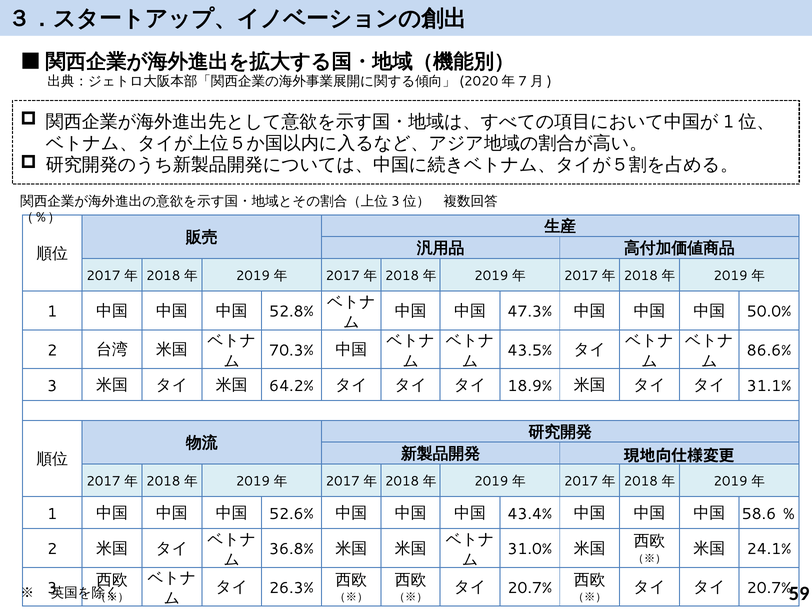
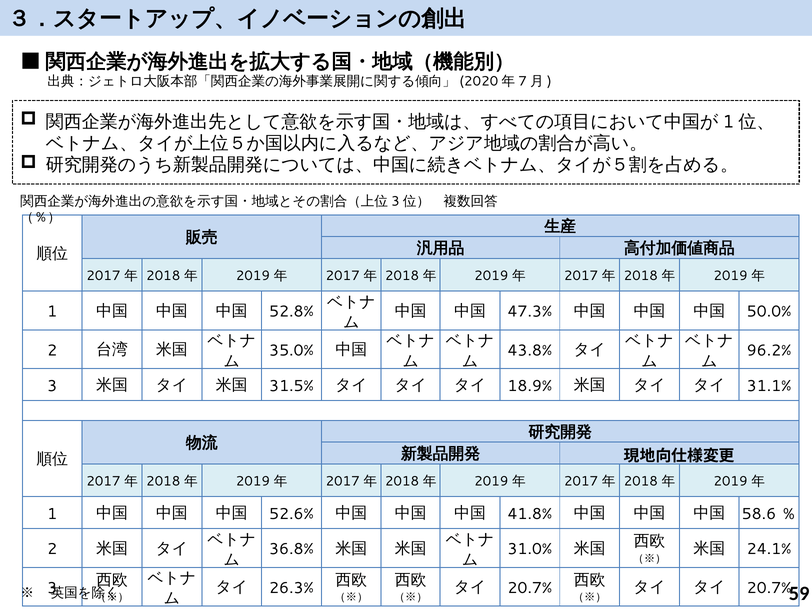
70.3%: 70.3% -> 35.0%
43.5%: 43.5% -> 43.8%
86.6%: 86.6% -> 96.2%
64.2%: 64.2% -> 31.5%
43.4%: 43.4% -> 41.8%
